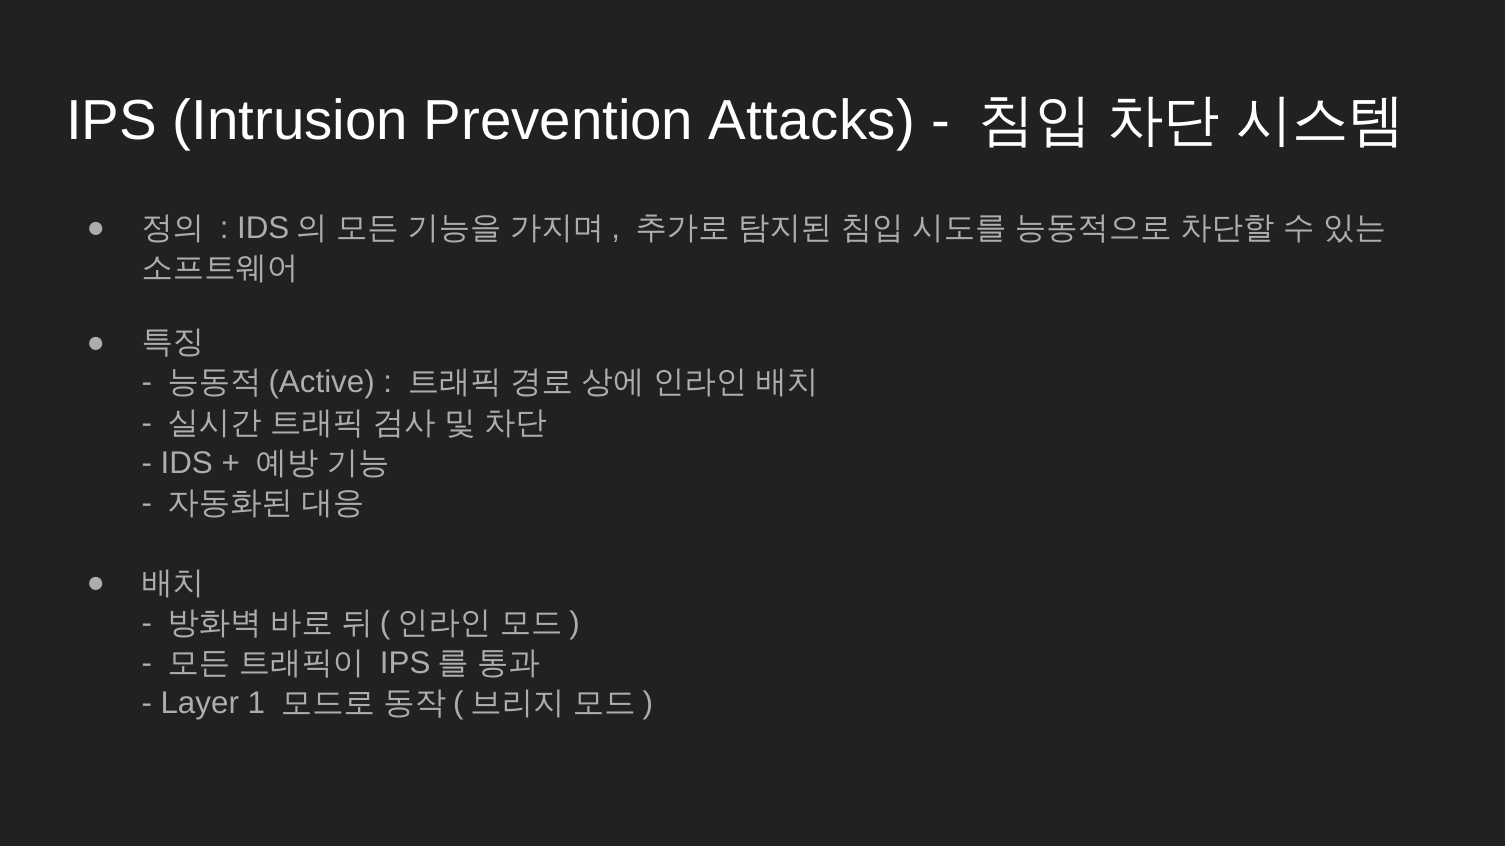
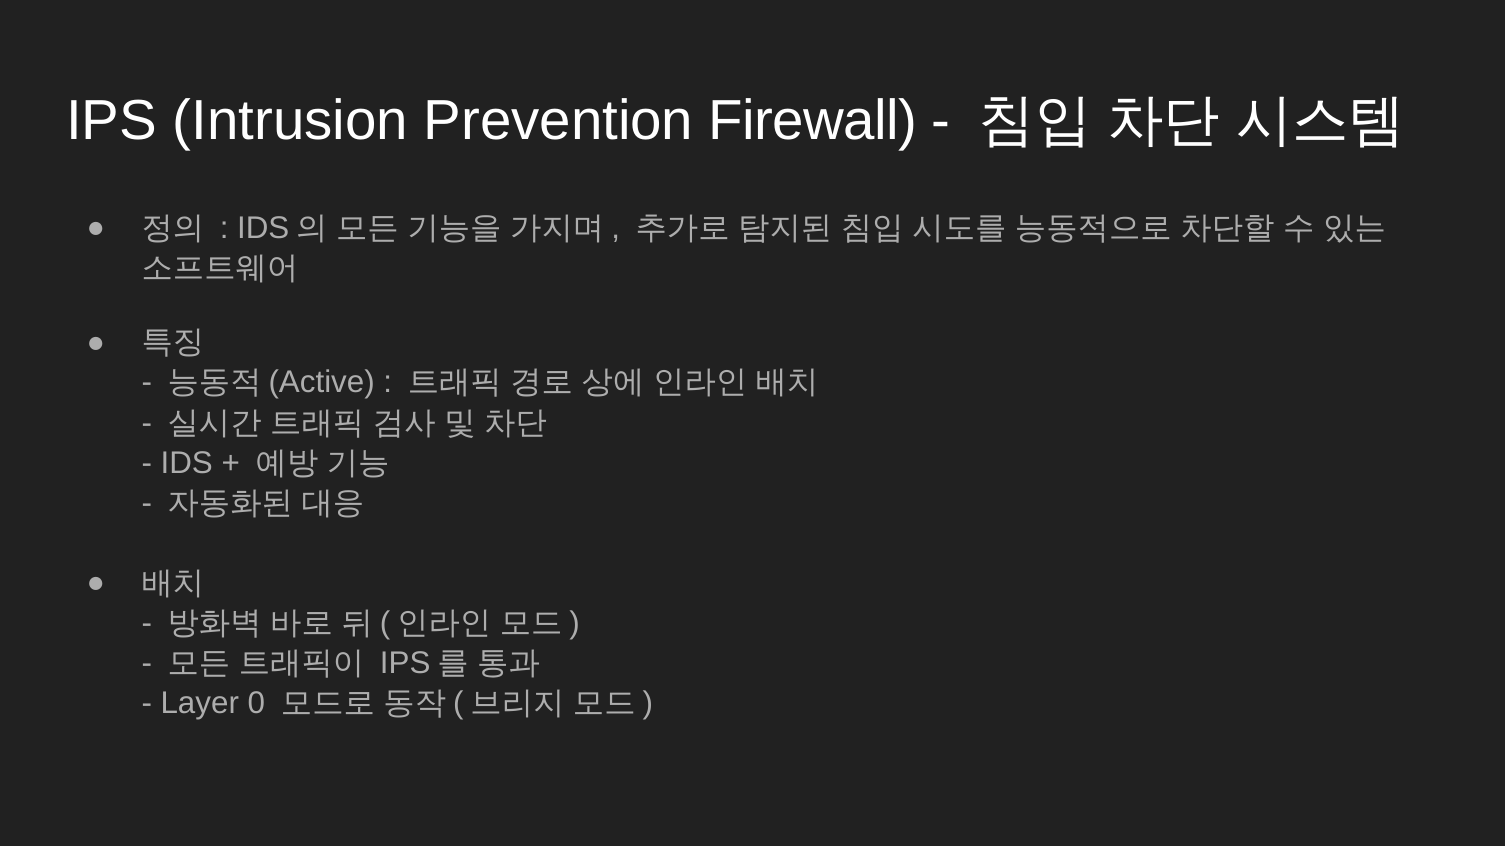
Attacks: Attacks -> Firewall
1: 1 -> 0
